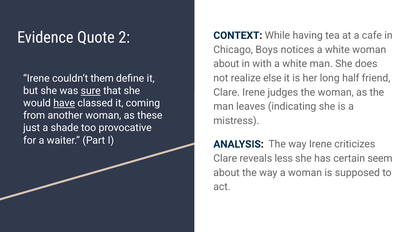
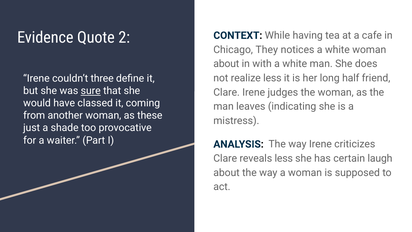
Boys: Boys -> They
realize else: else -> less
them: them -> three
have underline: present -> none
seem: seem -> laugh
